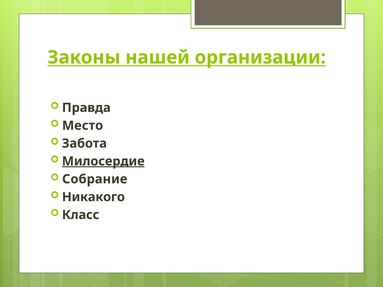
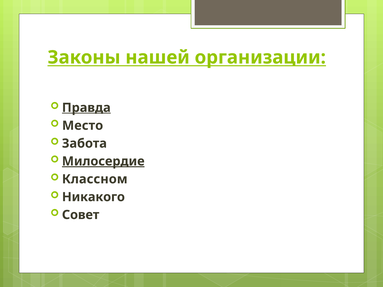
Правда underline: none -> present
Собрание: Собрание -> Классном
Класс: Класс -> Совет
